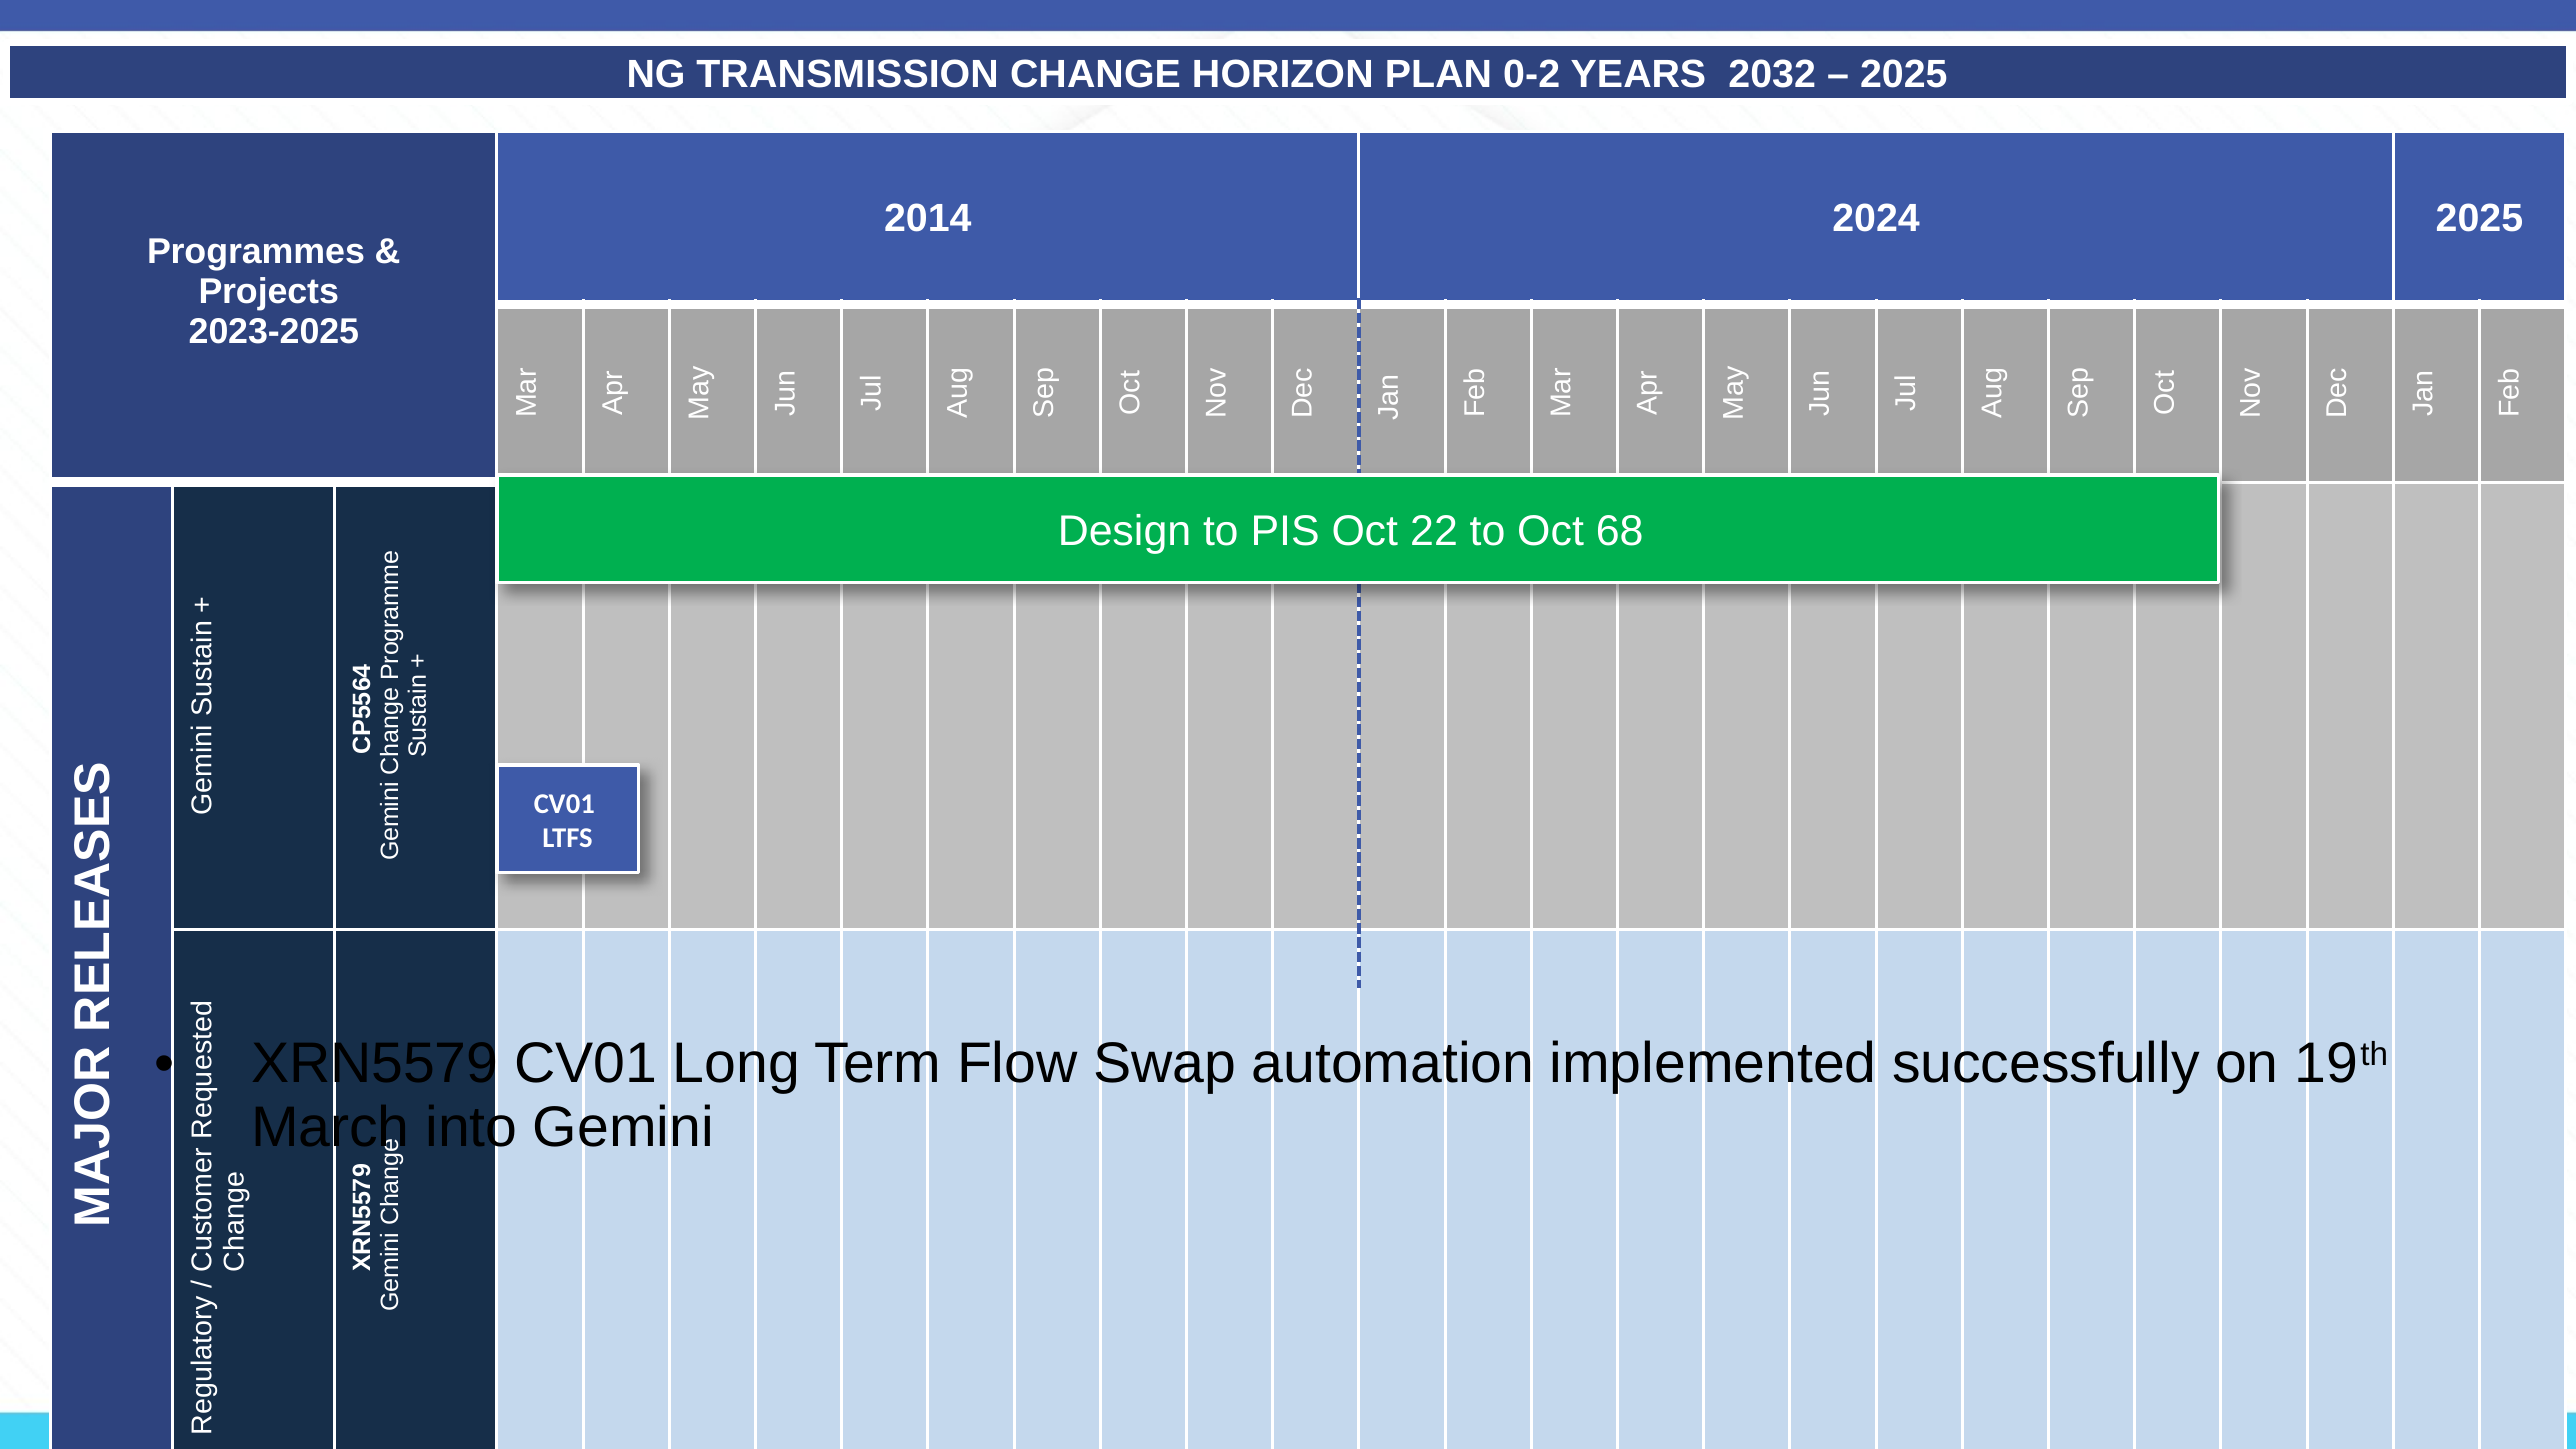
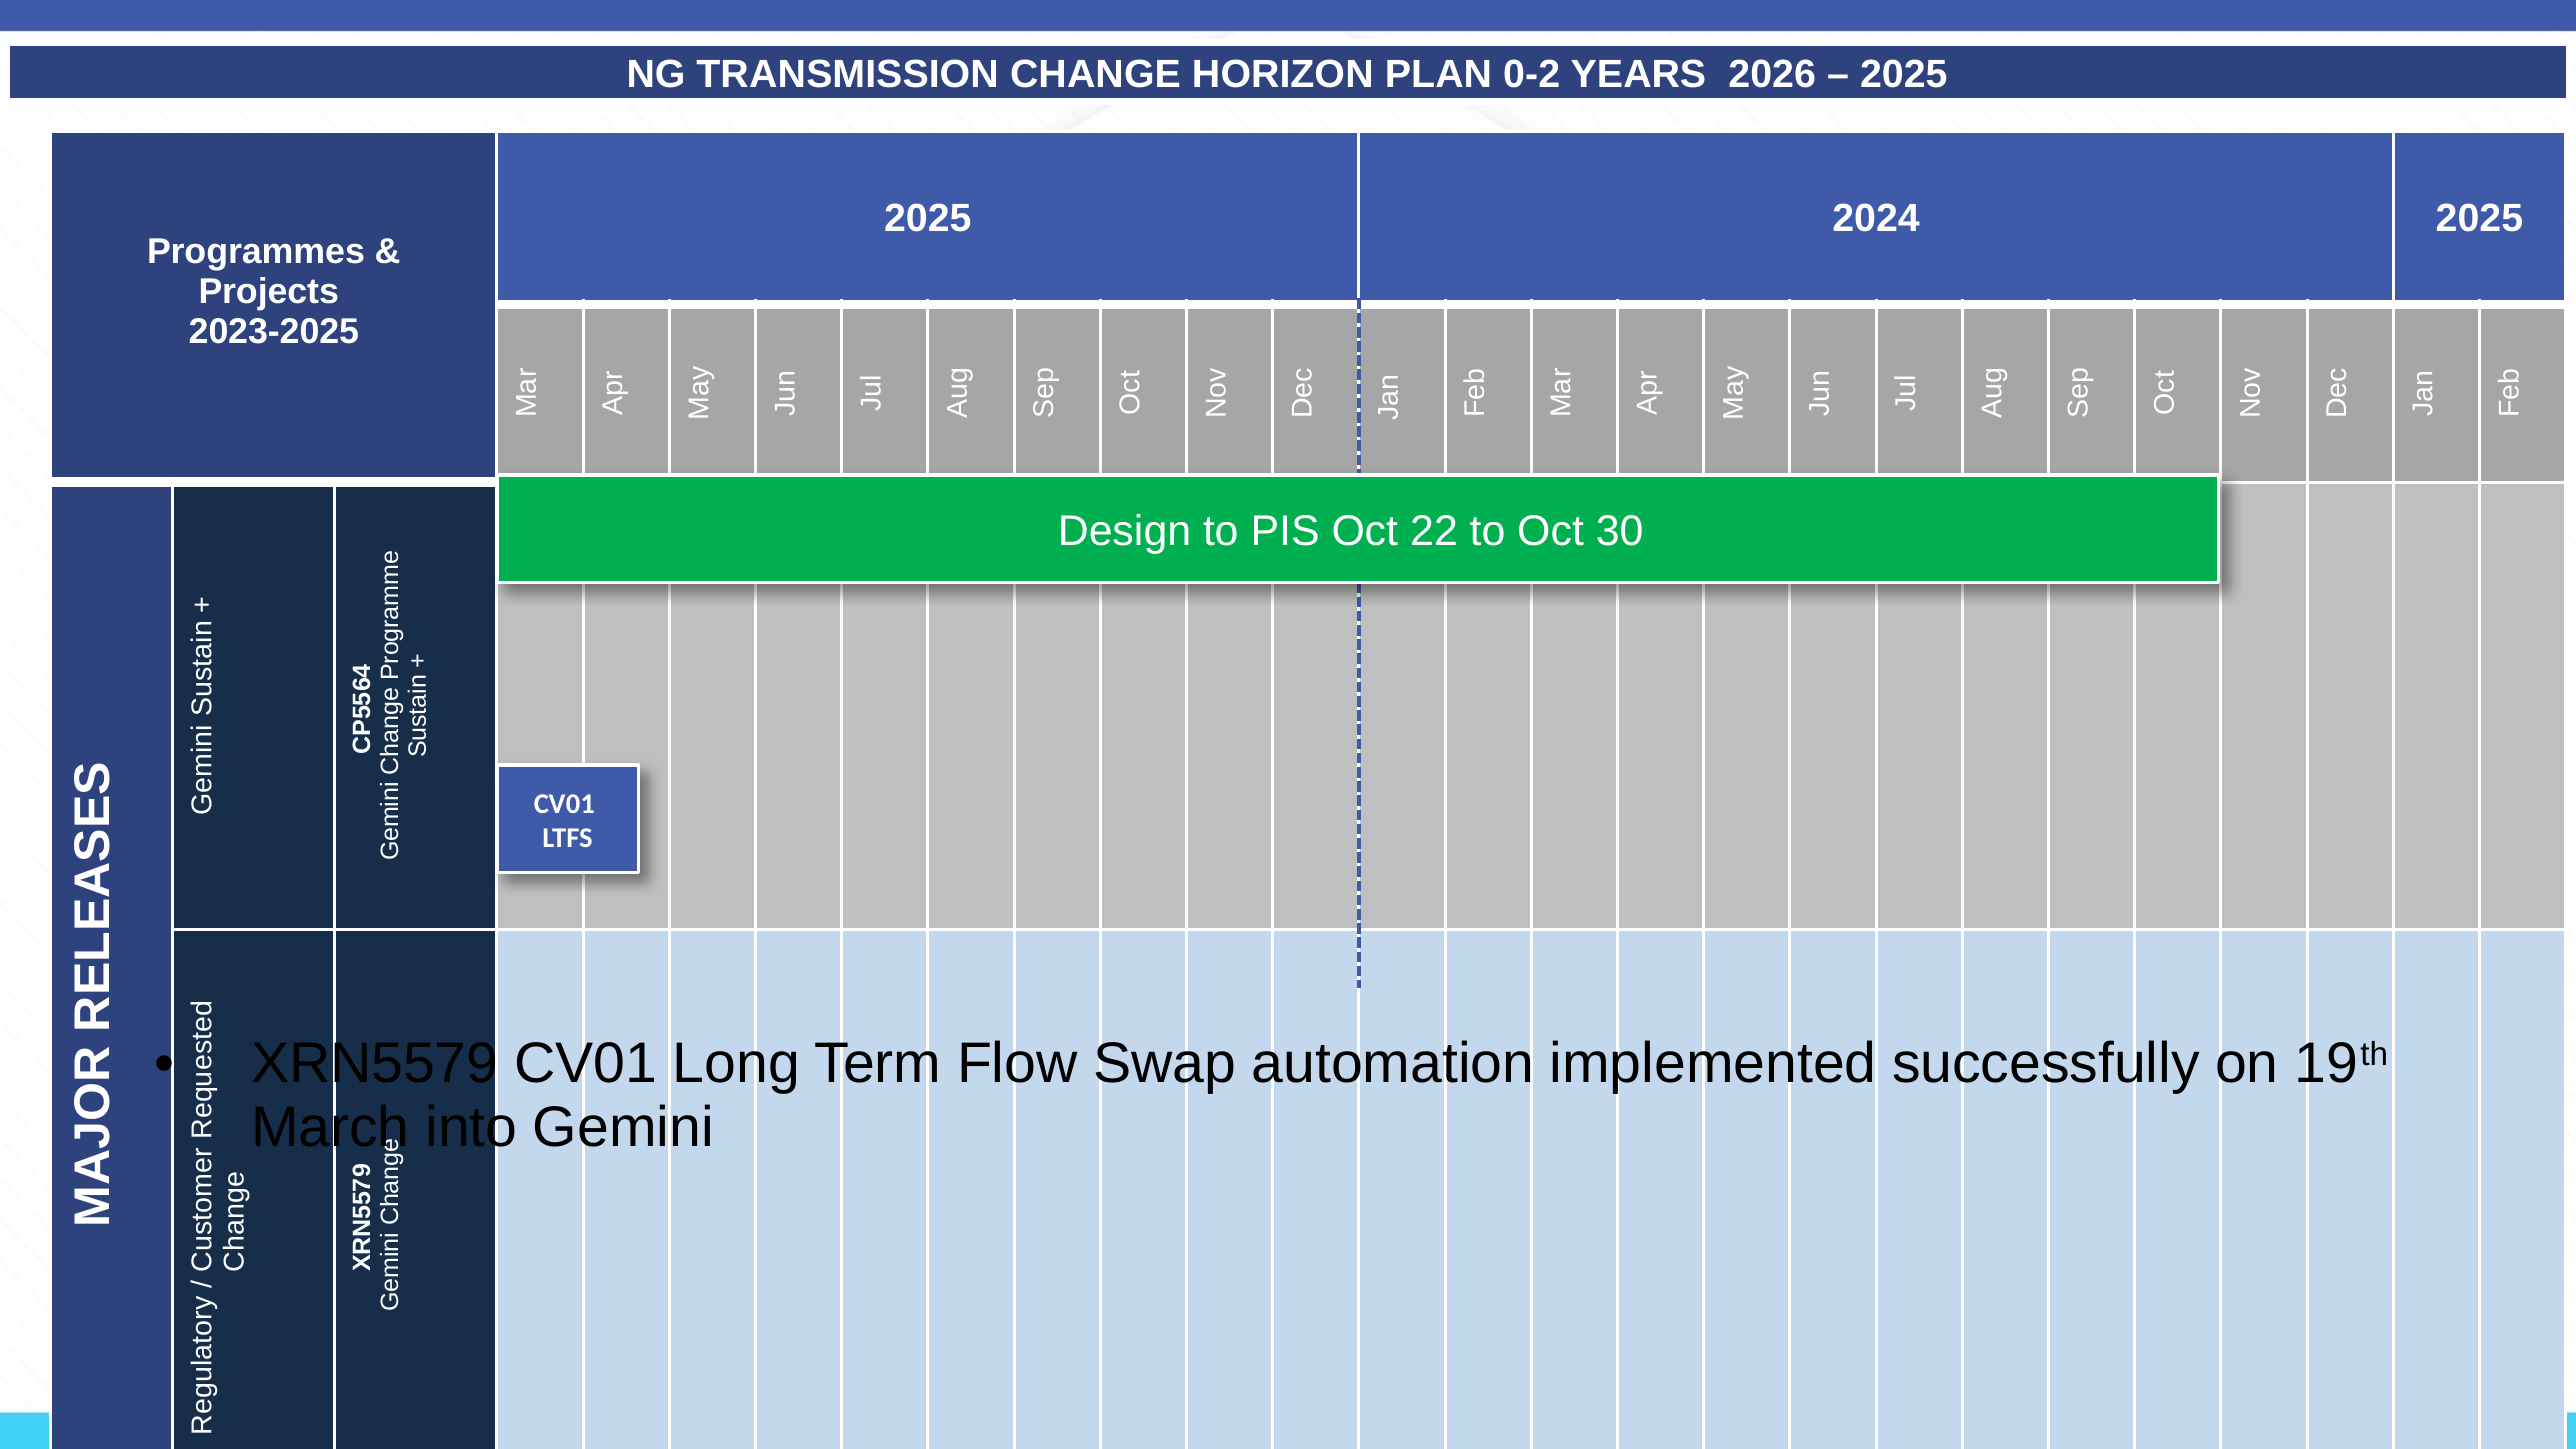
2032: 2032 -> 2026
2014 at (928, 219): 2014 -> 2025
68: 68 -> 30
